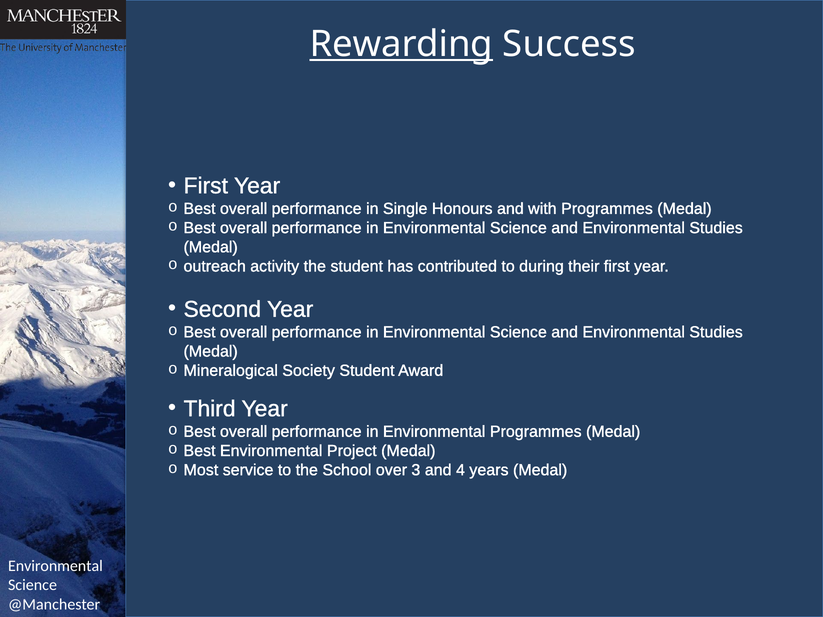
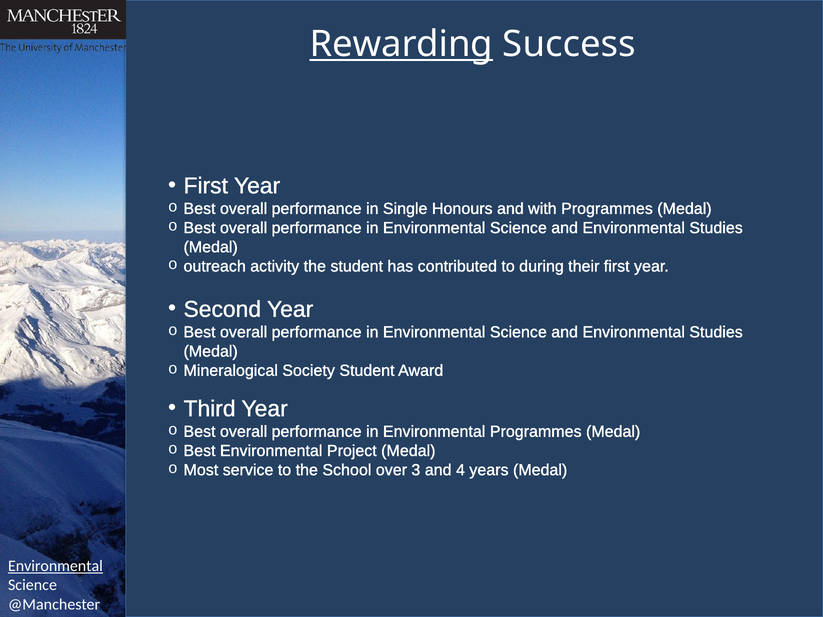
Environmental at (55, 566) underline: none -> present
